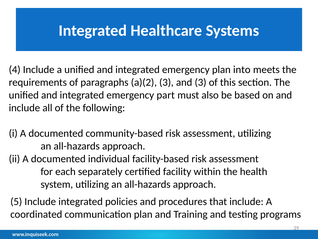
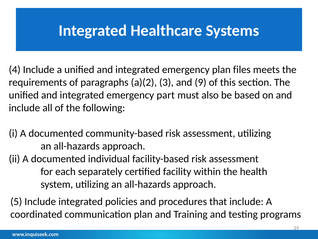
into: into -> files
and 3: 3 -> 9
